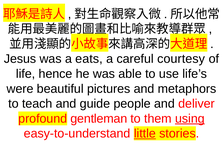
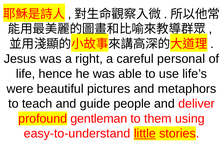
eats: eats -> right
courtesy: courtesy -> personal
using underline: present -> none
